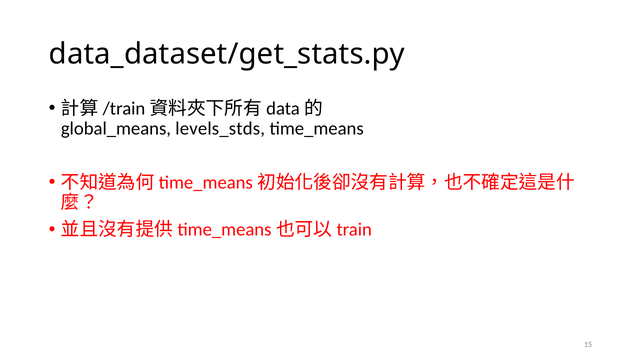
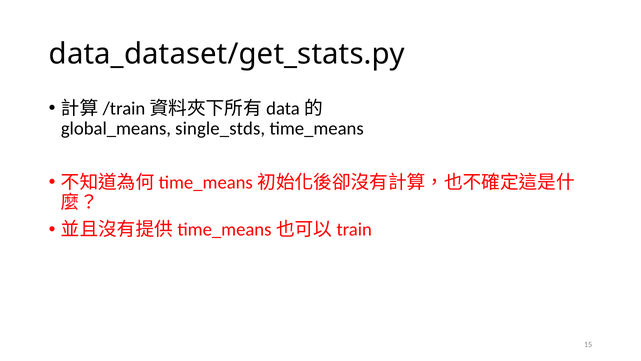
levels_stds: levels_stds -> single_stds
